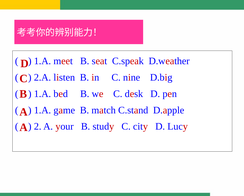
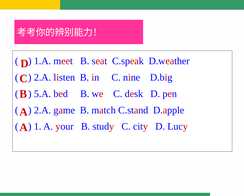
1.A at (42, 93): 1.A -> 5.A
1.A at (42, 110): 1.A -> 2.A
2: 2 -> 1
